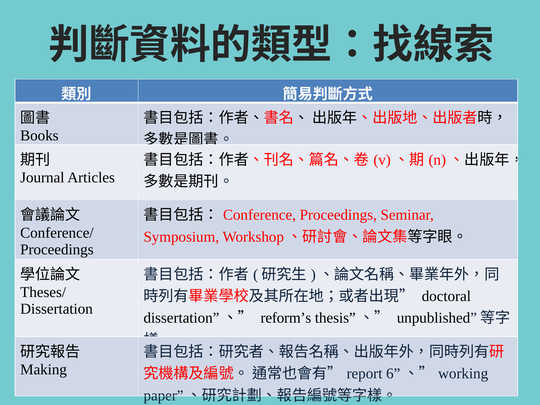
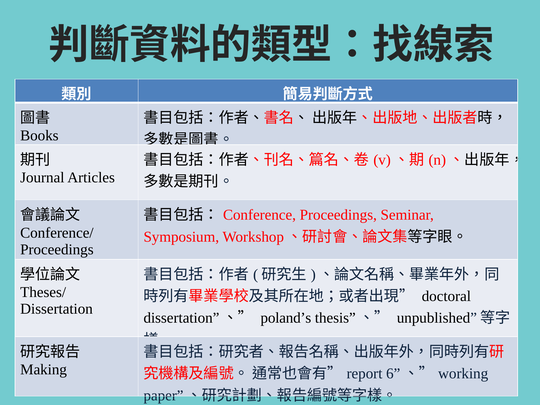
reform’s: reform’s -> poland’s
